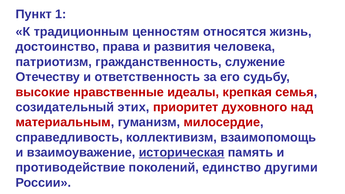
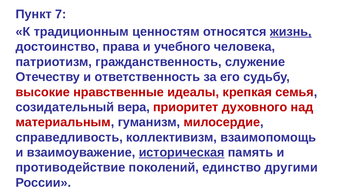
1: 1 -> 7
жизнь underline: none -> present
развития: развития -> учебного
этих: этих -> вера
